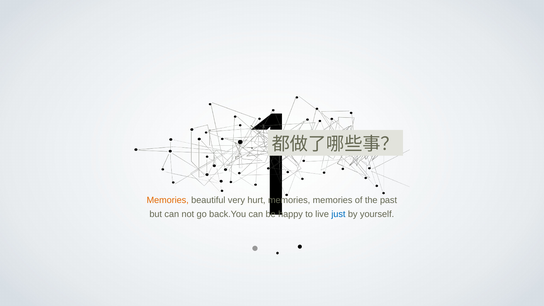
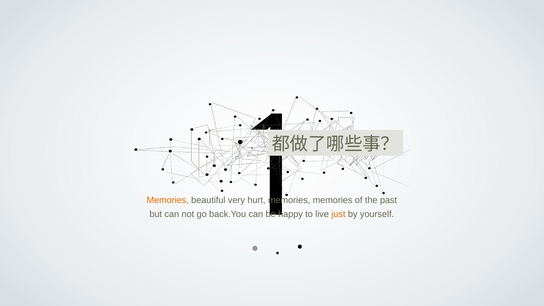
just colour: blue -> orange
